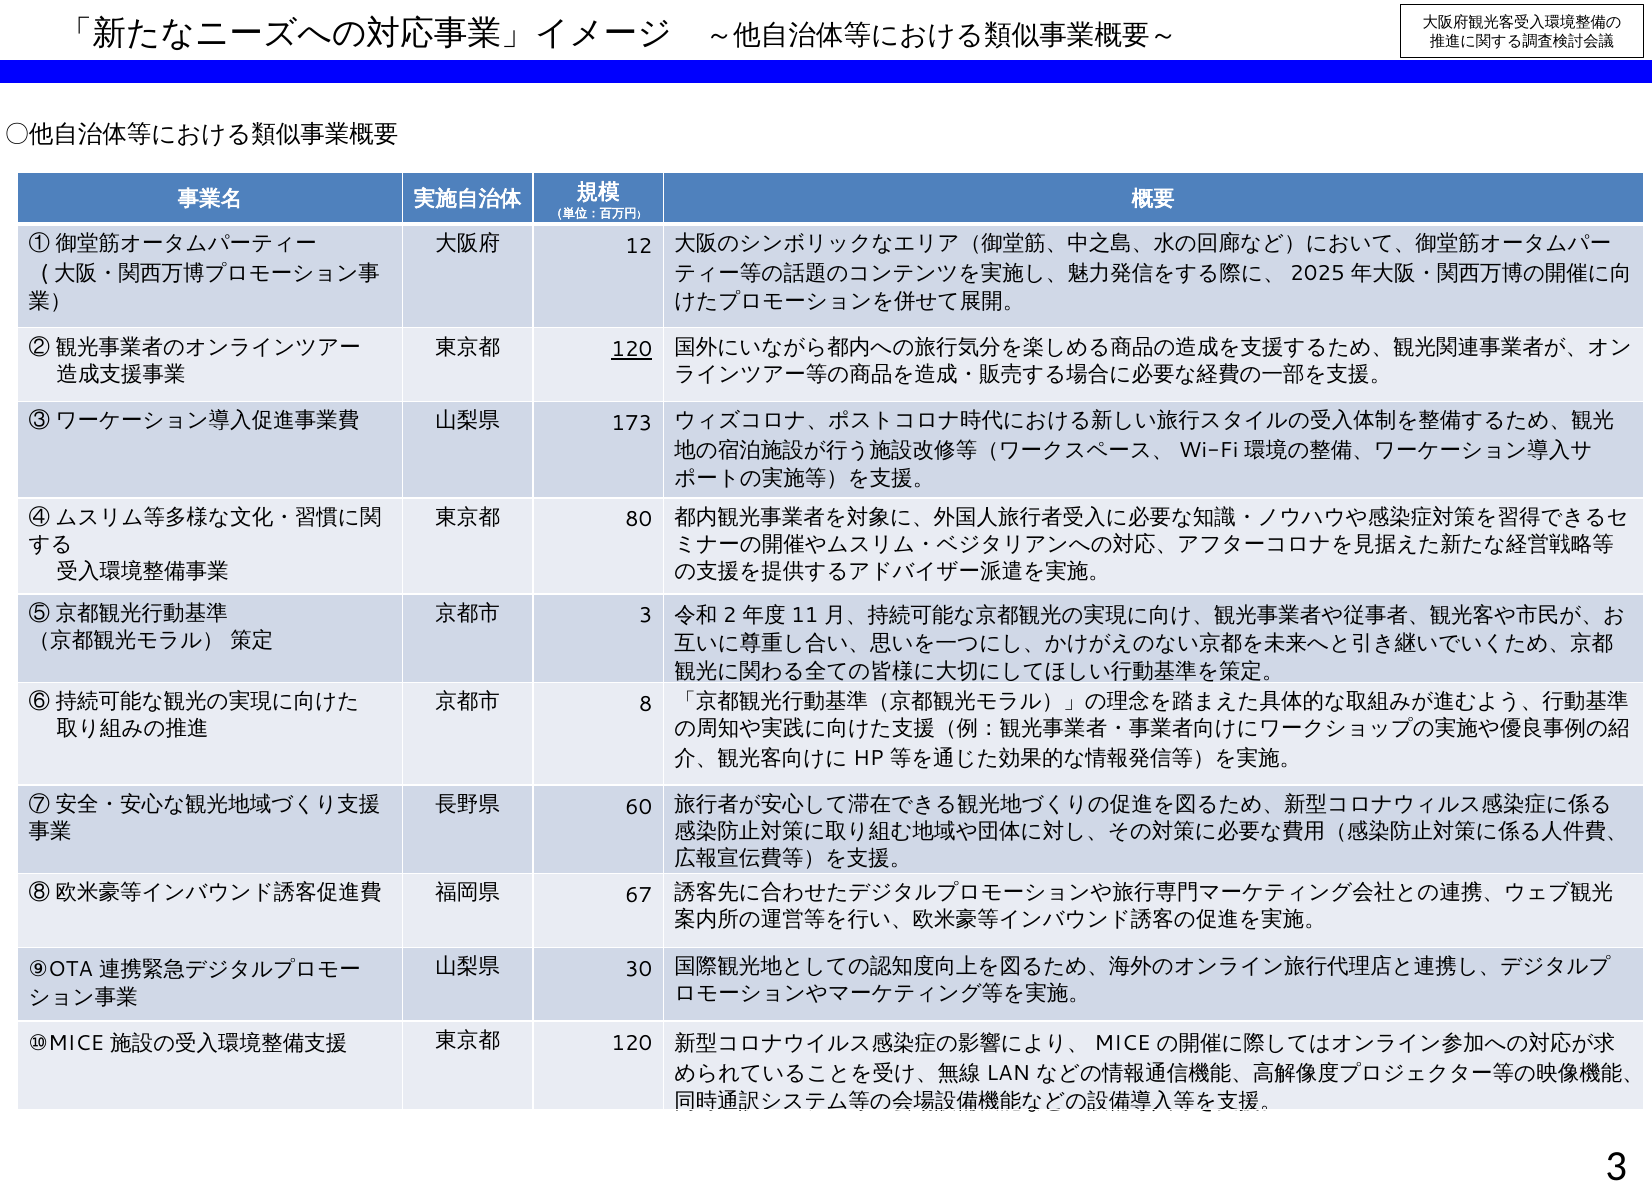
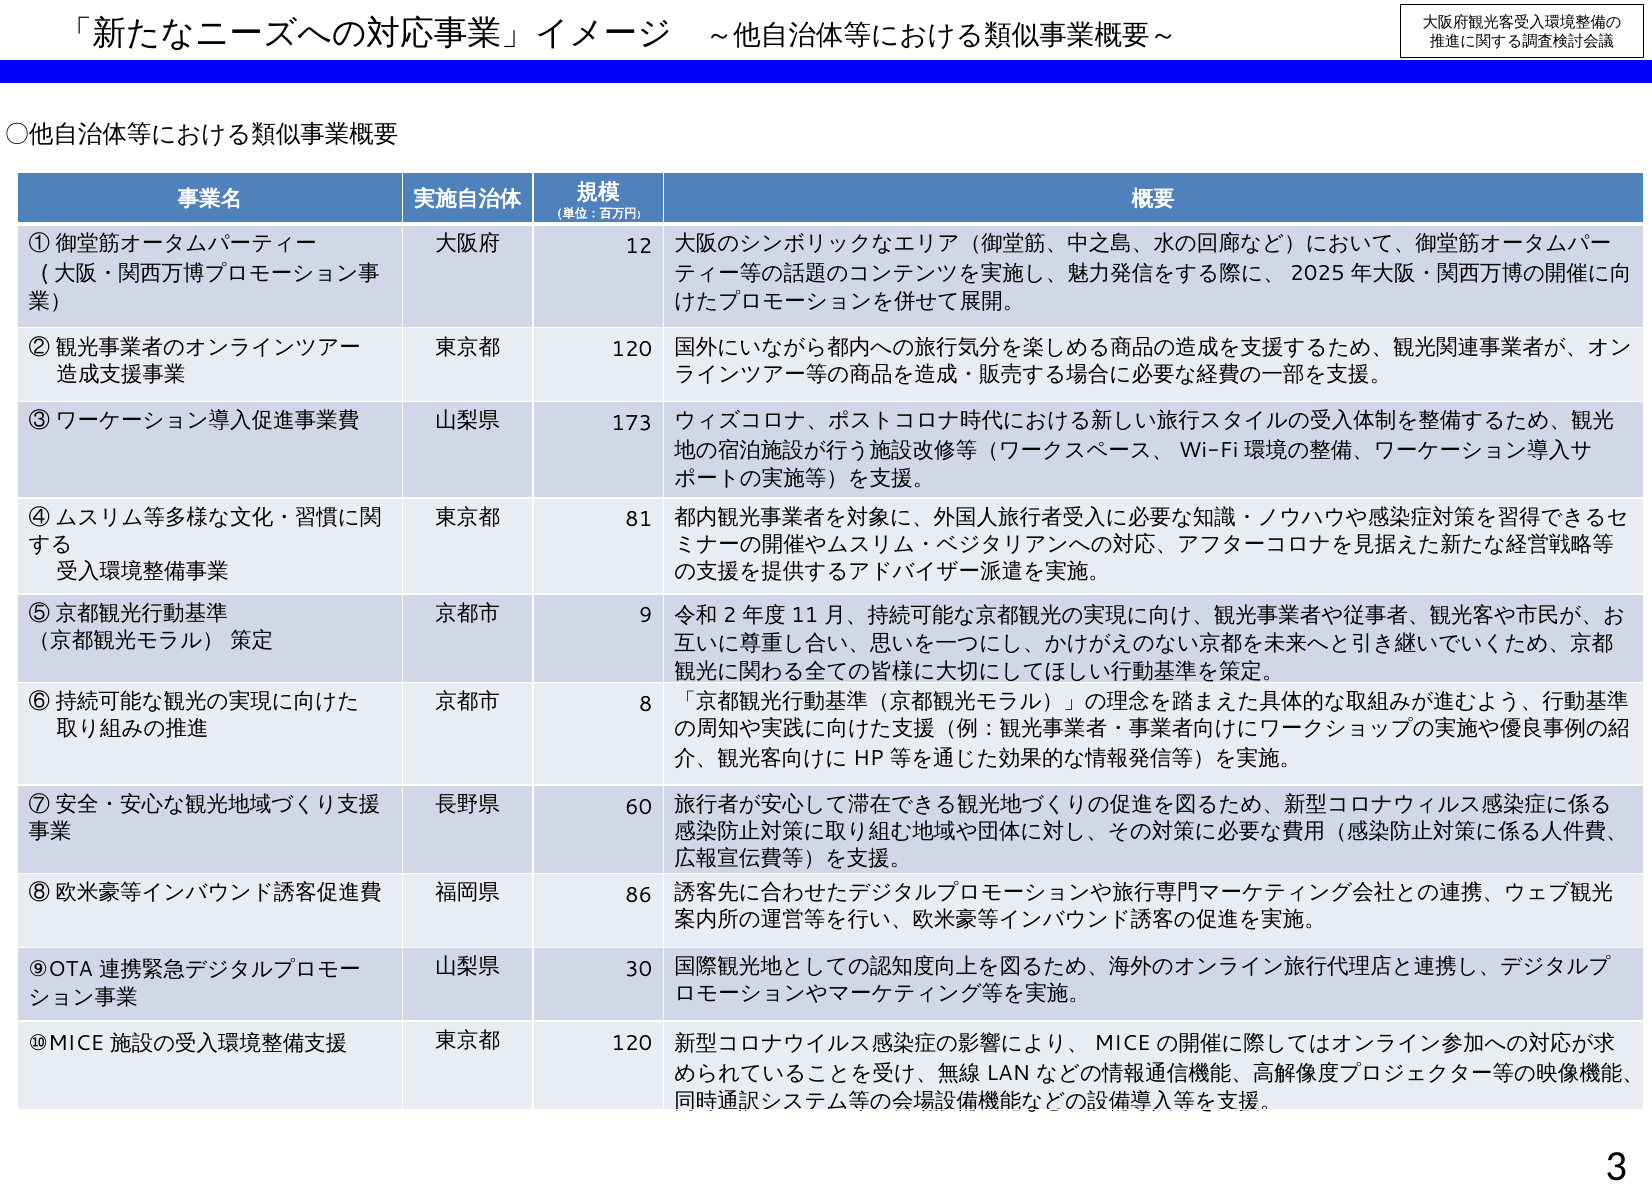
120 at (632, 350) underline: present -> none
80: 80 -> 81
3 at (646, 616): 3 -> 9
67: 67 -> 86
